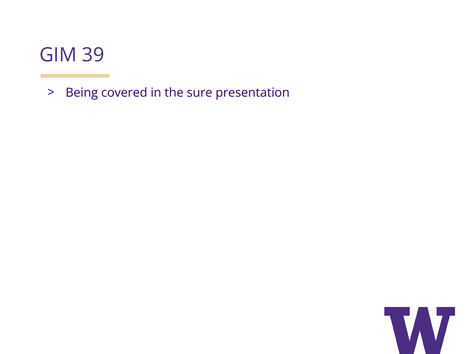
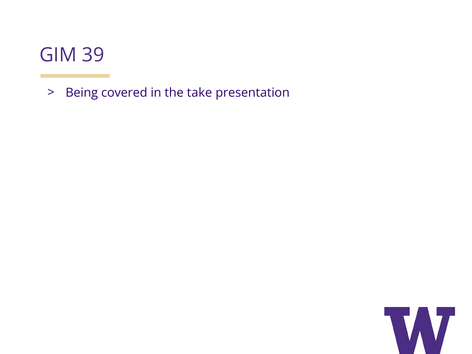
sure: sure -> take
